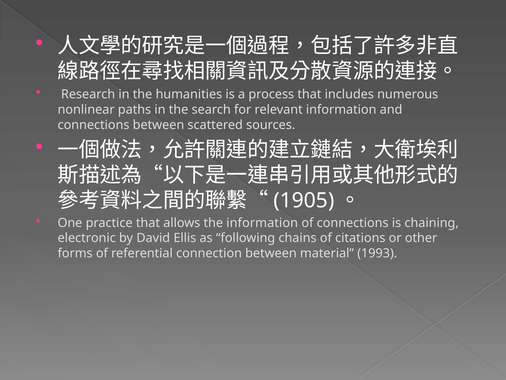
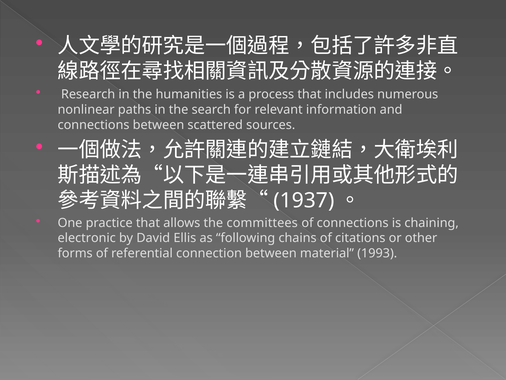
1905: 1905 -> 1937
the information: information -> committees
